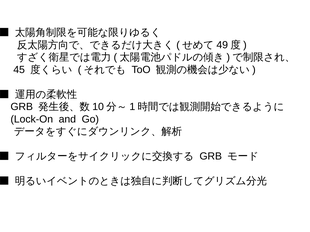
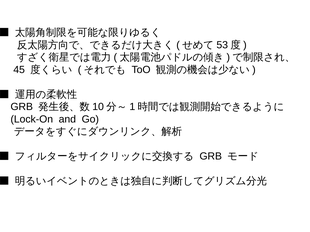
49: 49 -> 53
